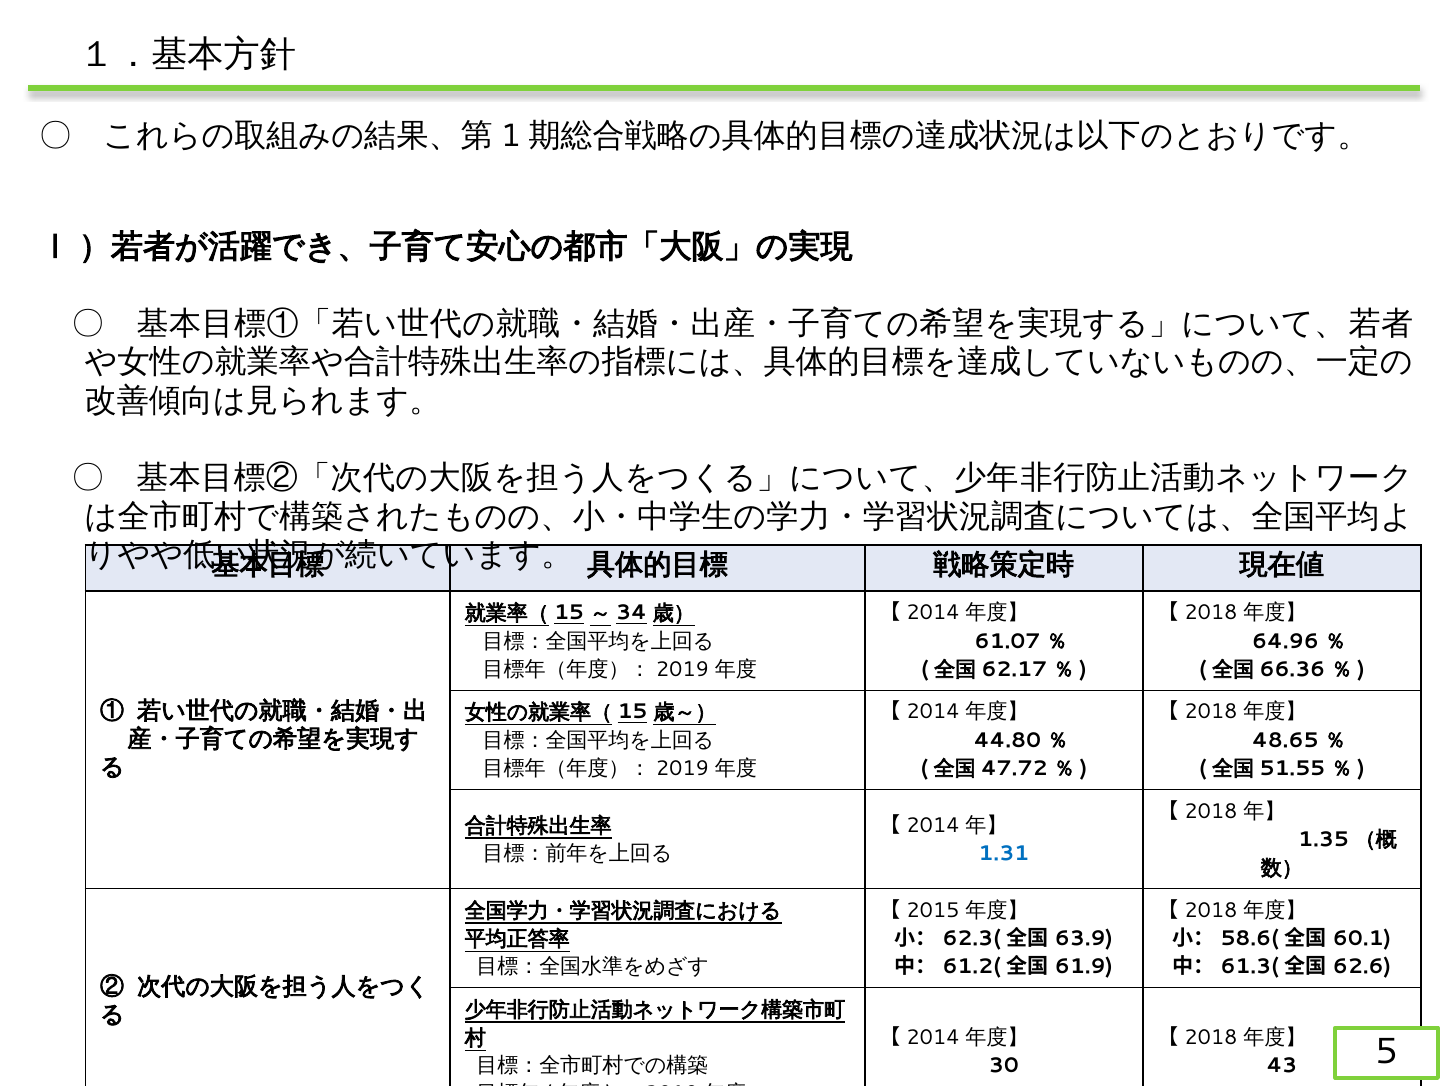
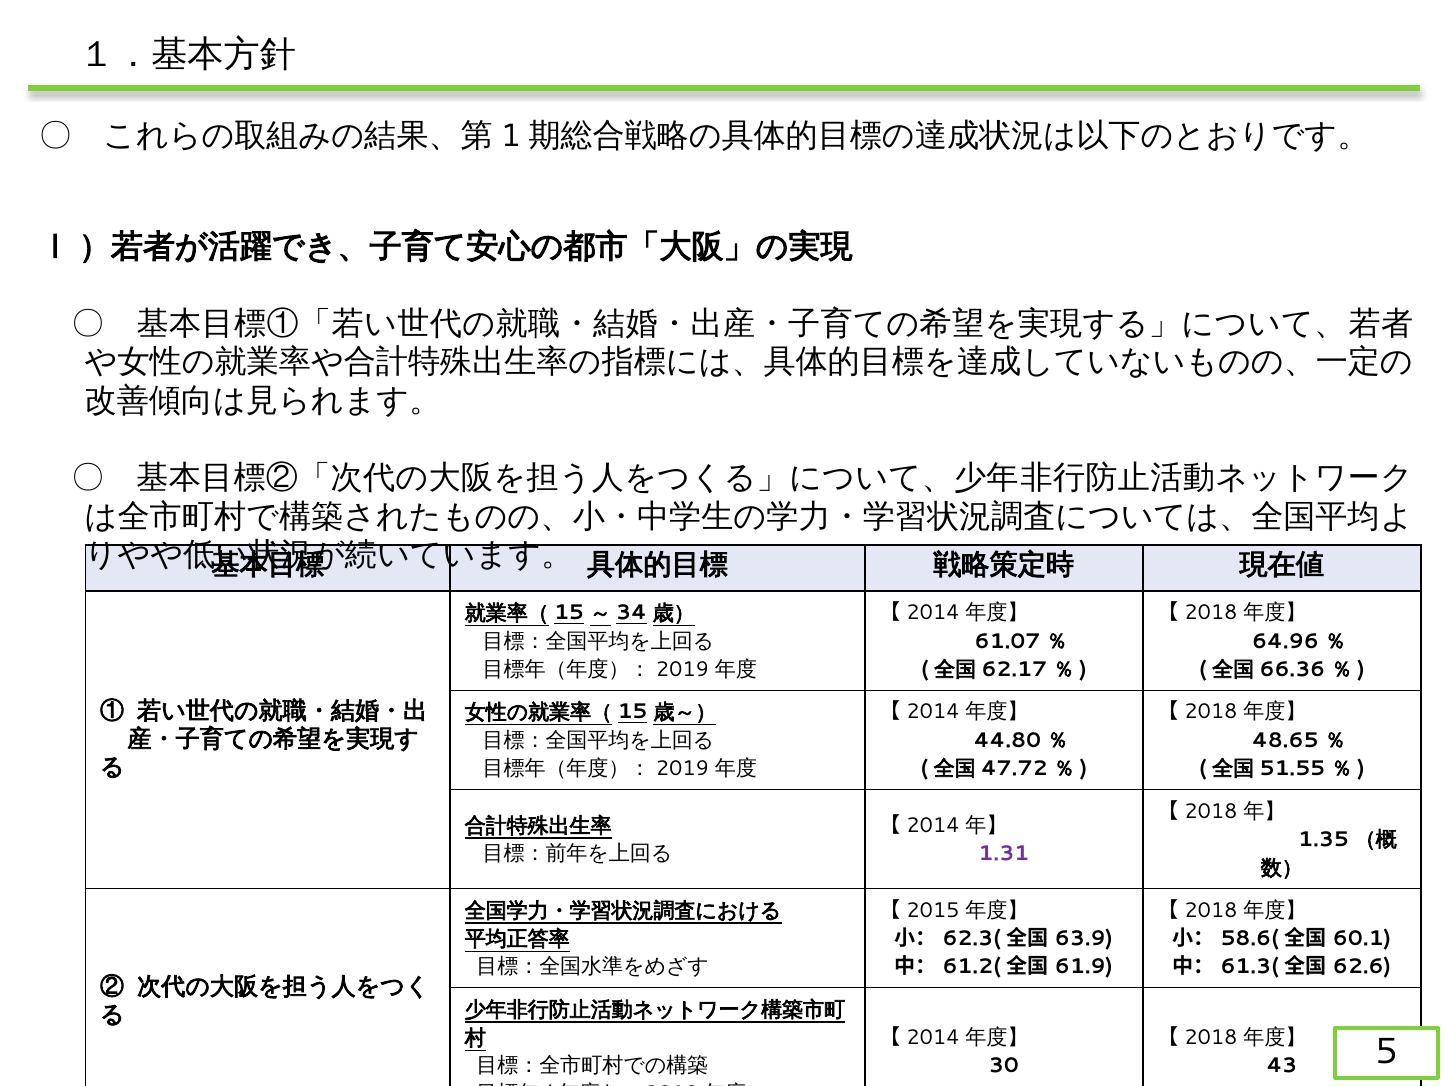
1.31 colour: blue -> purple
